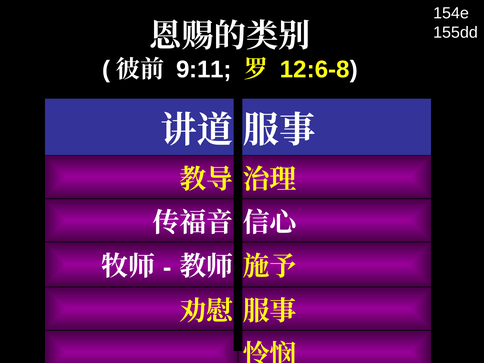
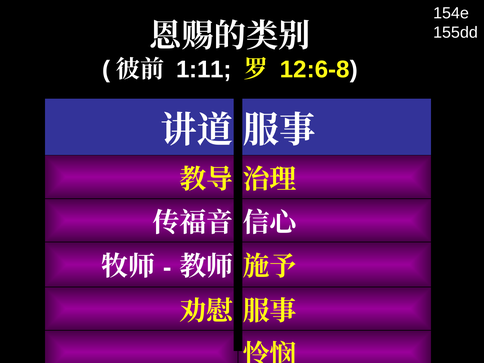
9:11: 9:11 -> 1:11
